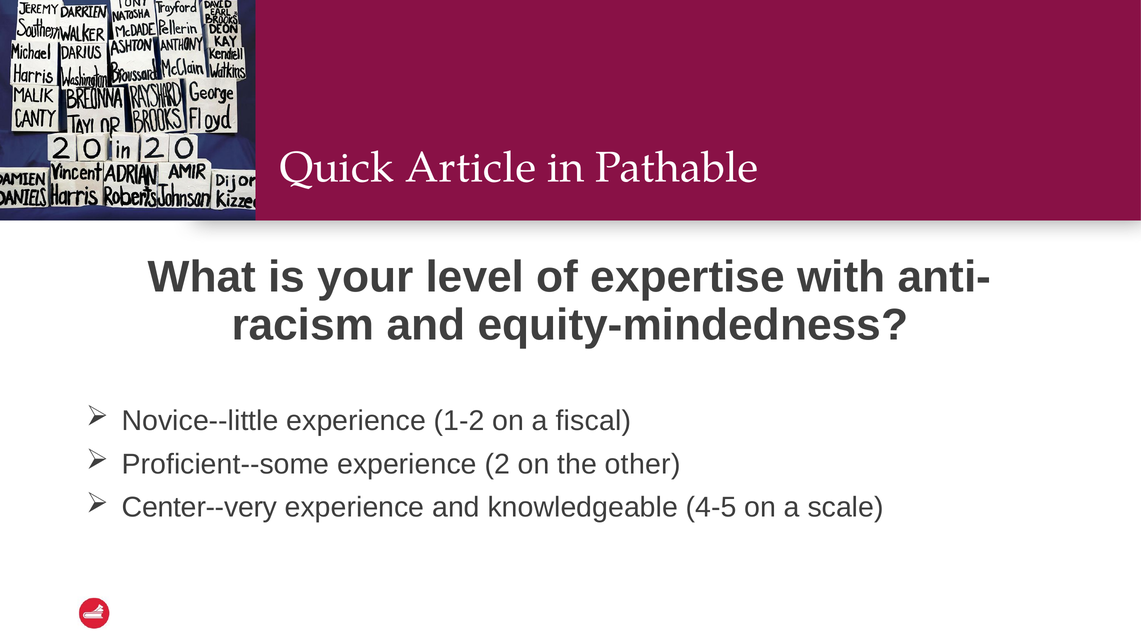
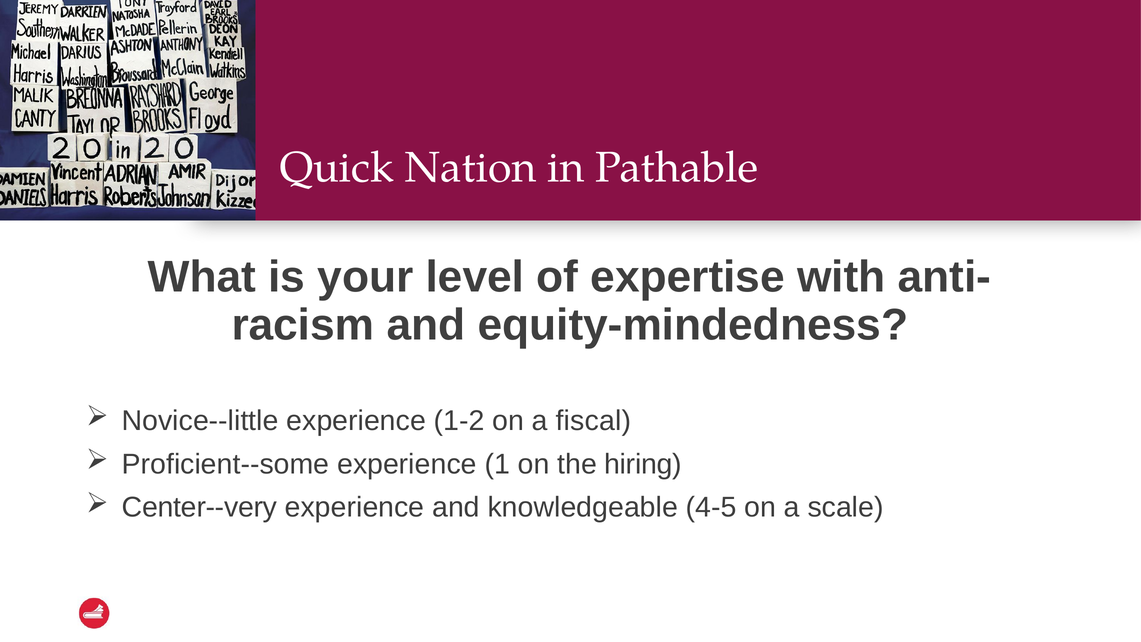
Article: Article -> Nation
2: 2 -> 1
other: other -> hiring
